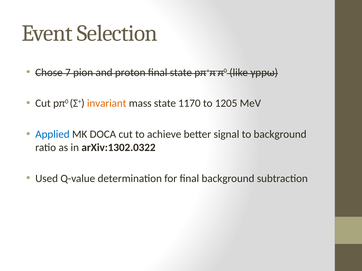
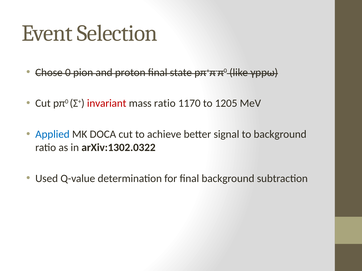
7: 7 -> 0
invariant colour: orange -> red
mass state: state -> ratio
